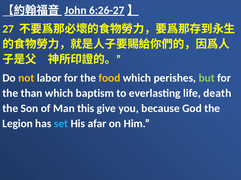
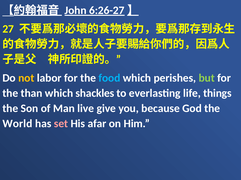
food colour: yellow -> light blue
baptism: baptism -> shackles
death: death -> things
this: this -> live
Legion: Legion -> World
set colour: light blue -> pink
